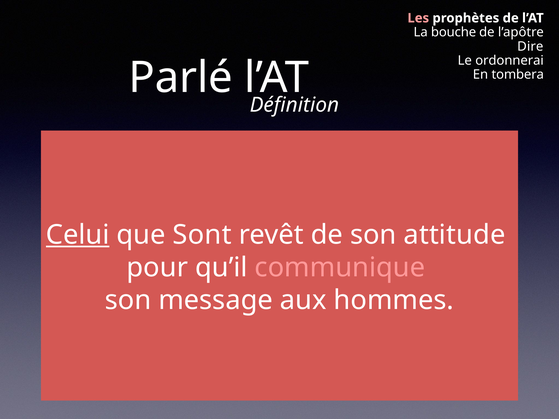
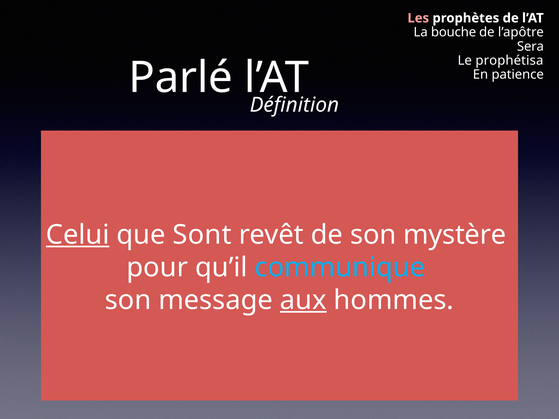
Dire: Dire -> Sera
ordonnerai: ordonnerai -> prophétisa
tombera: tombera -> patience
attitude: attitude -> mystère
communique colour: pink -> light blue
aux underline: none -> present
